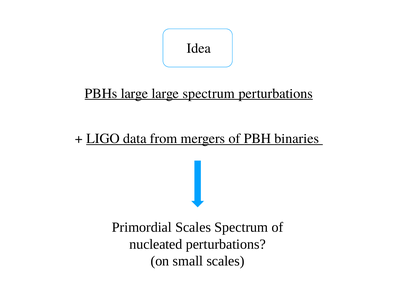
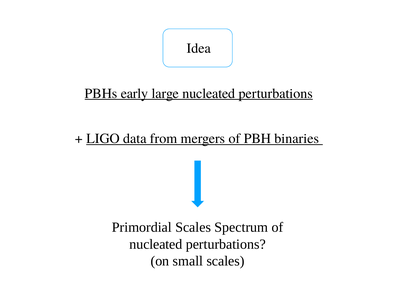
PBHs large: large -> early
large spectrum: spectrum -> nucleated
